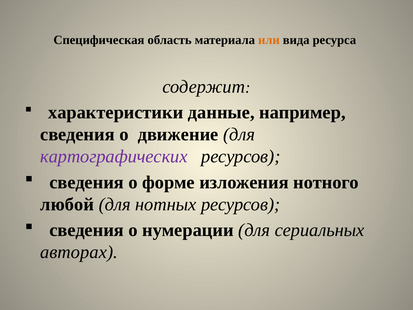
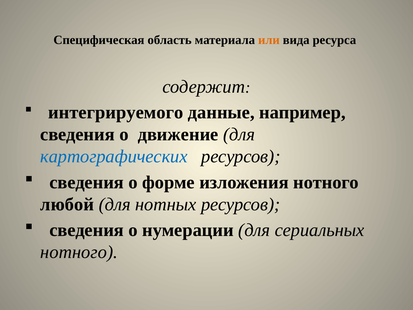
характеристики: характеристики -> интегрируемого
картографических colour: purple -> blue
авторах at (79, 252): авторах -> нотного
